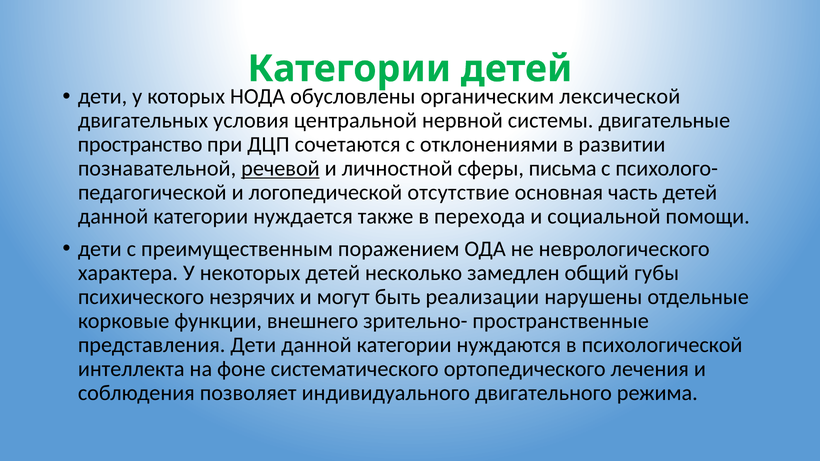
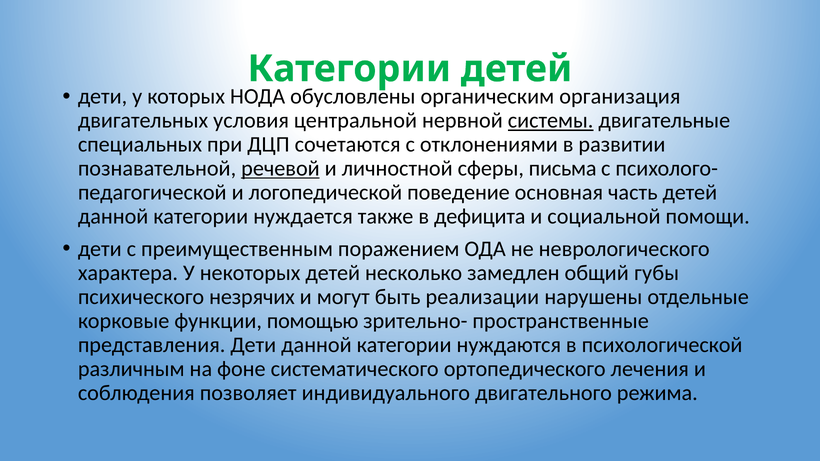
лексической: лексической -> организация
системы underline: none -> present
пространство: пространство -> специальных
отсутствие: отсутствие -> поведение
перехода: перехода -> дефицита
внешнего: внешнего -> помощью
интеллекта: интеллекта -> различным
